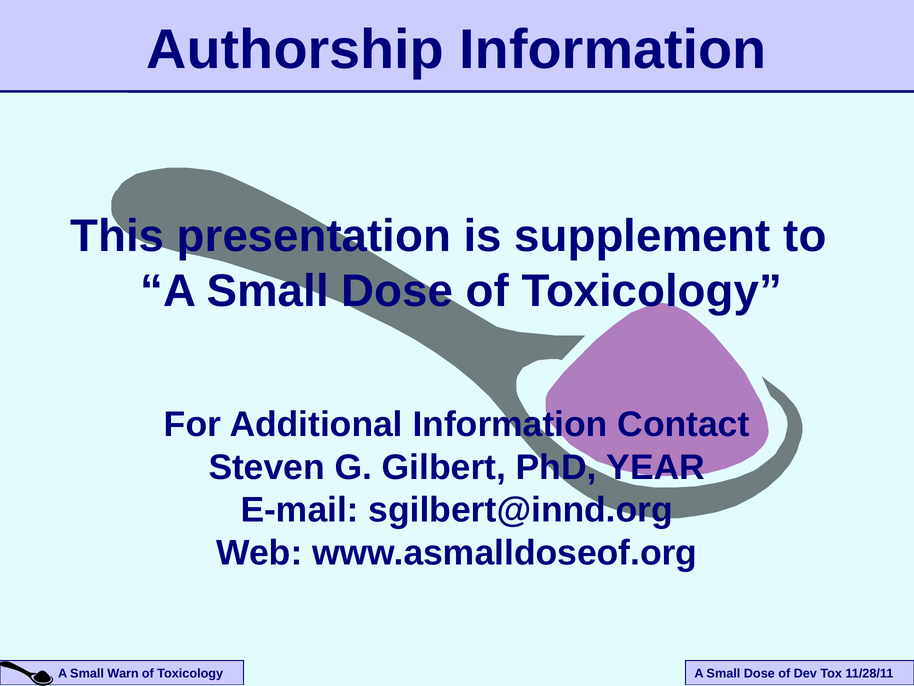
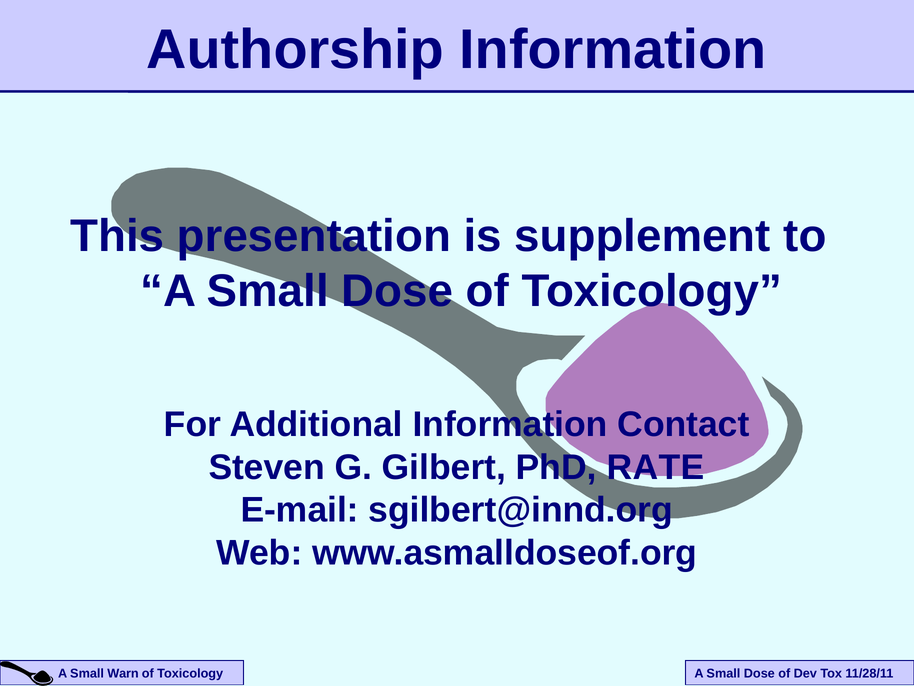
YEAR: YEAR -> RATE
